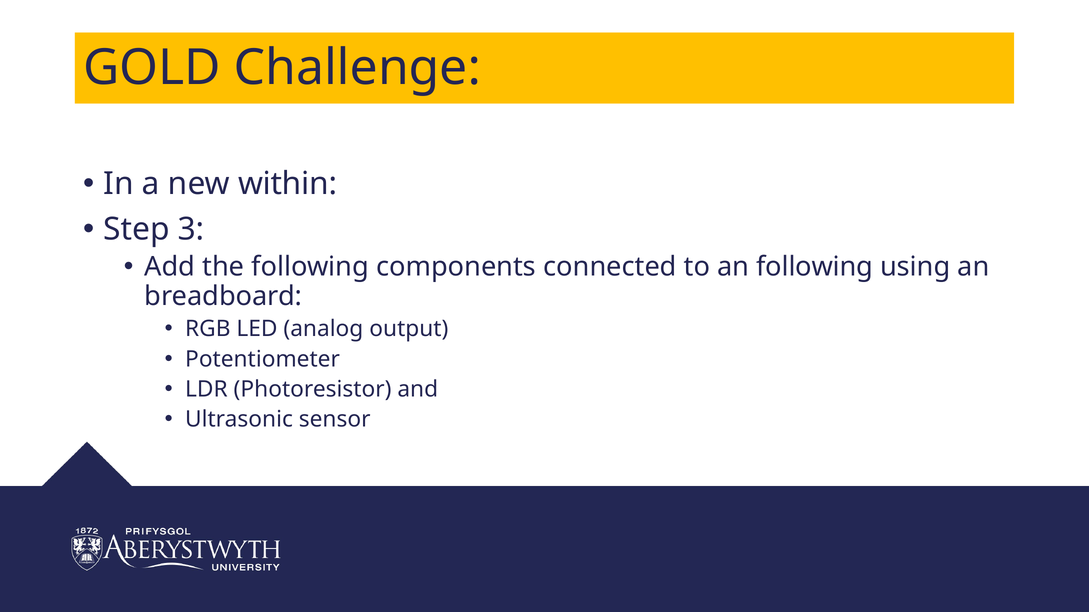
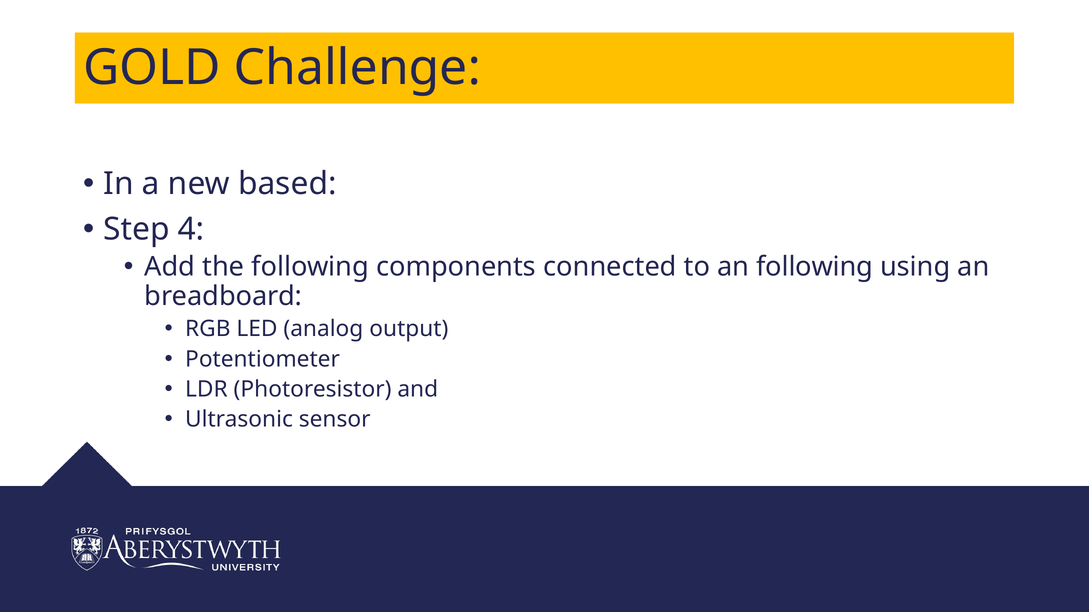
within: within -> based
3: 3 -> 4
